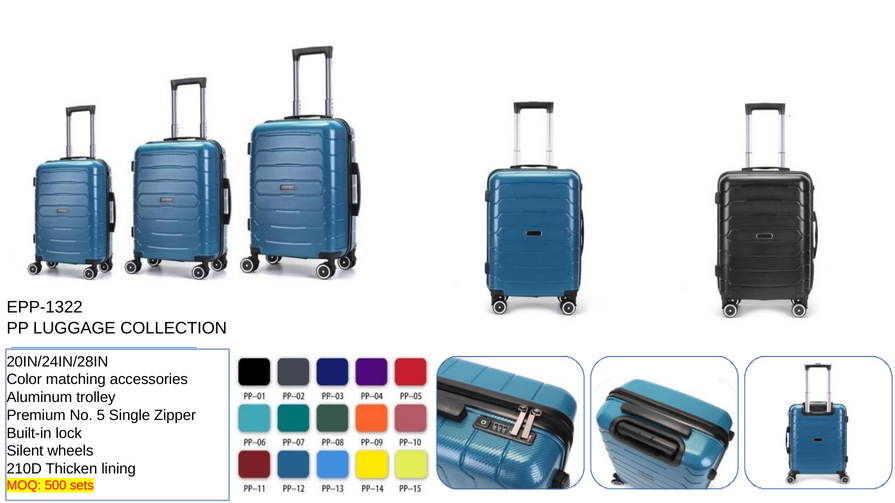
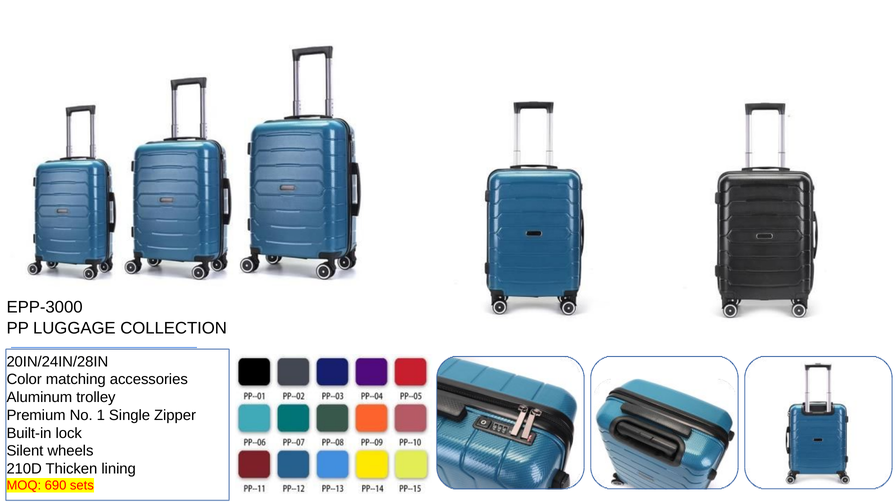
EPP-1322: EPP-1322 -> EPP-3000
5: 5 -> 1
500: 500 -> 690
